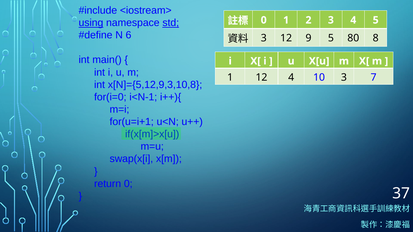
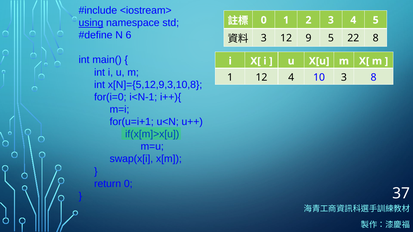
std underline: present -> none
80: 80 -> 22
3 7: 7 -> 8
